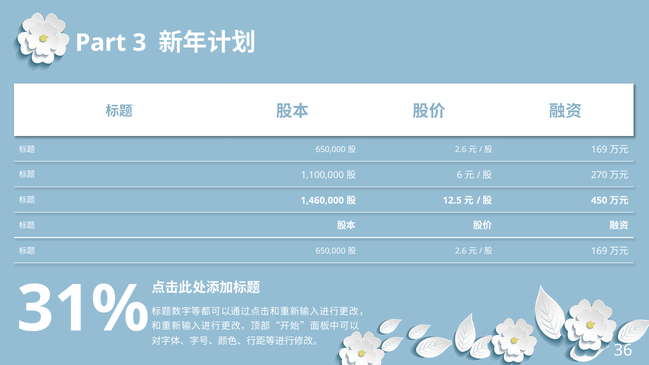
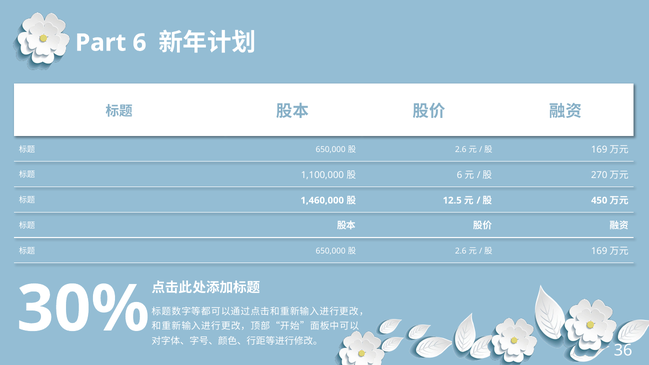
Part 3: 3 -> 6
31%: 31% -> 30%
